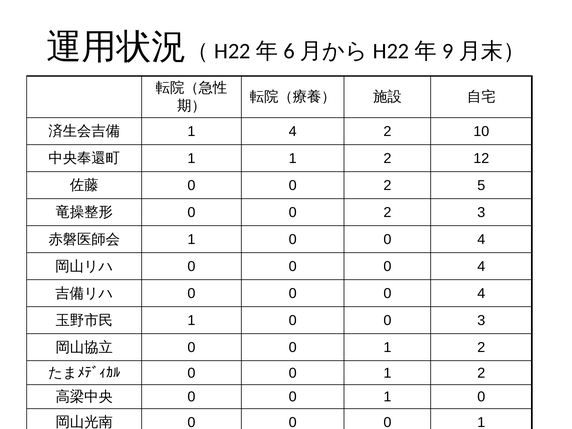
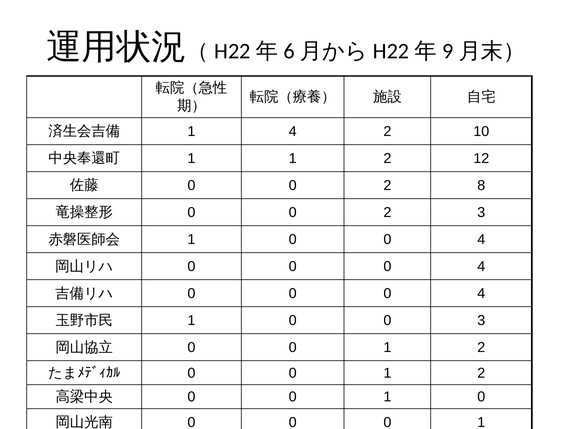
5: 5 -> 8
